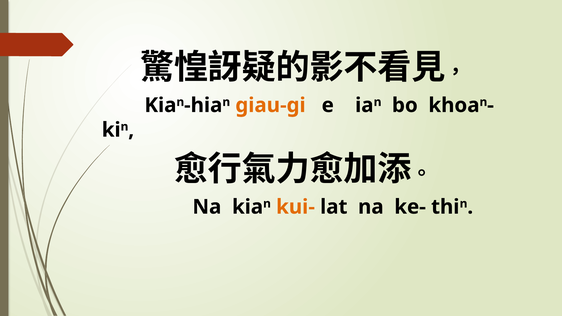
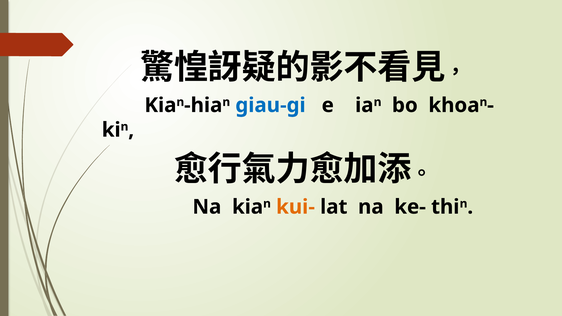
giau-gi colour: orange -> blue
